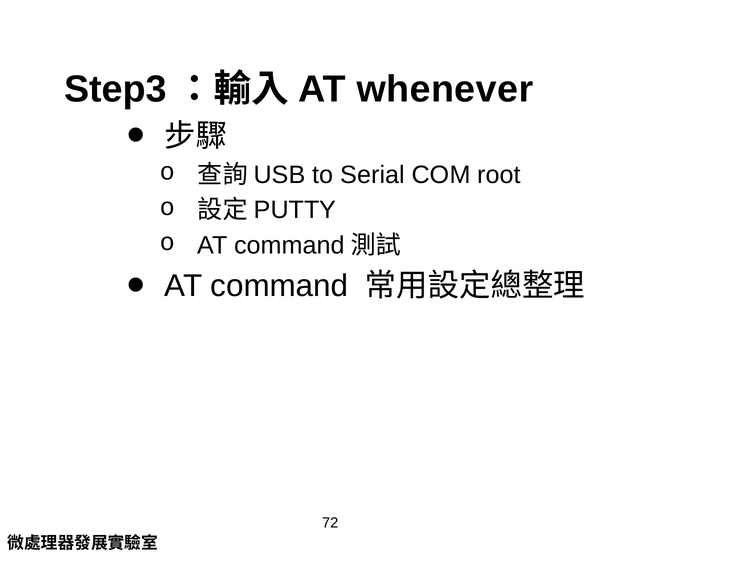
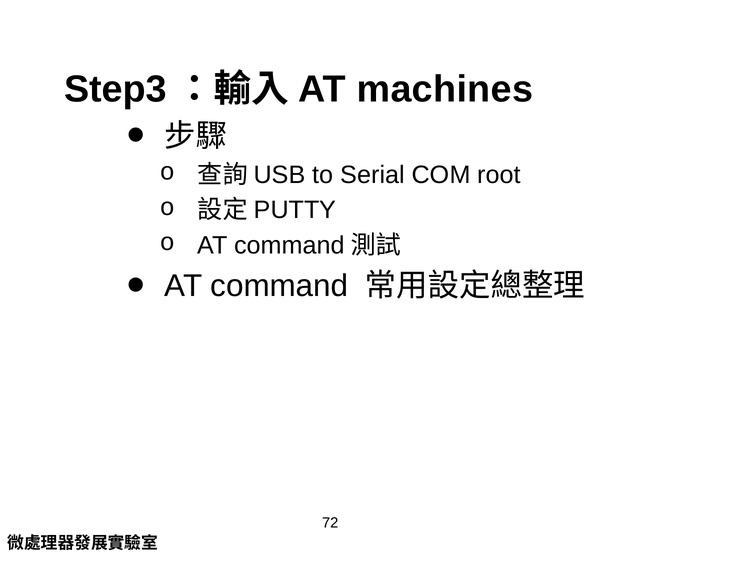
whenever: whenever -> machines
